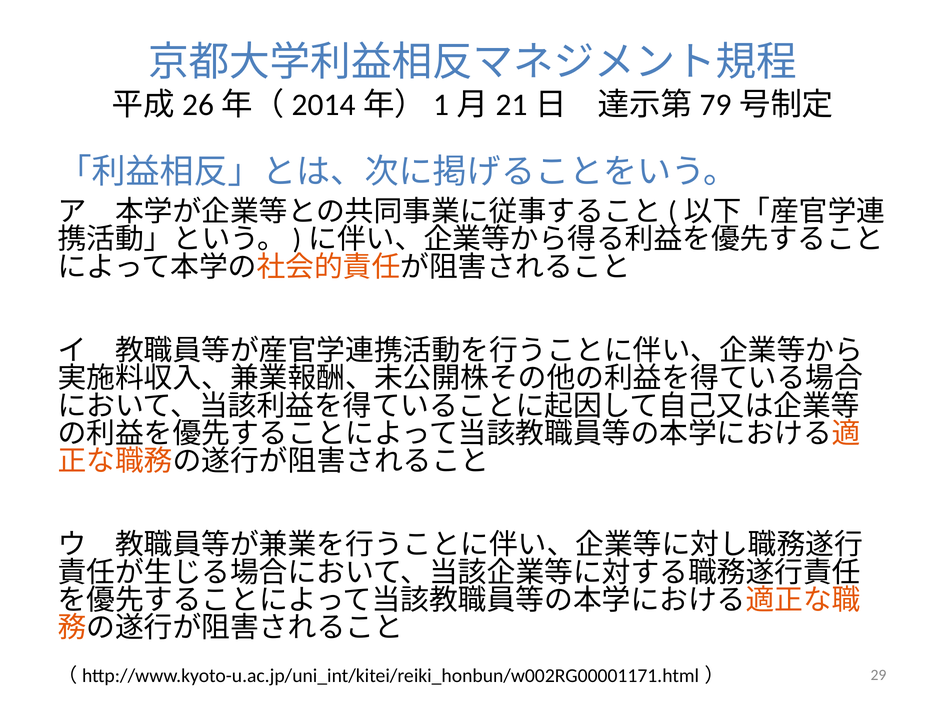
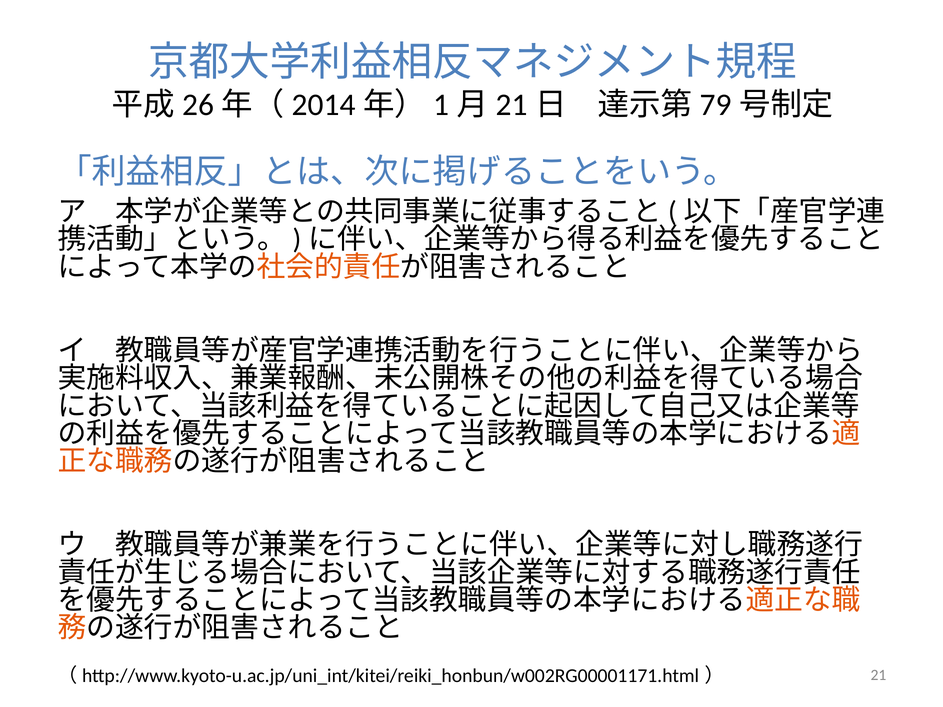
29: 29 -> 21
